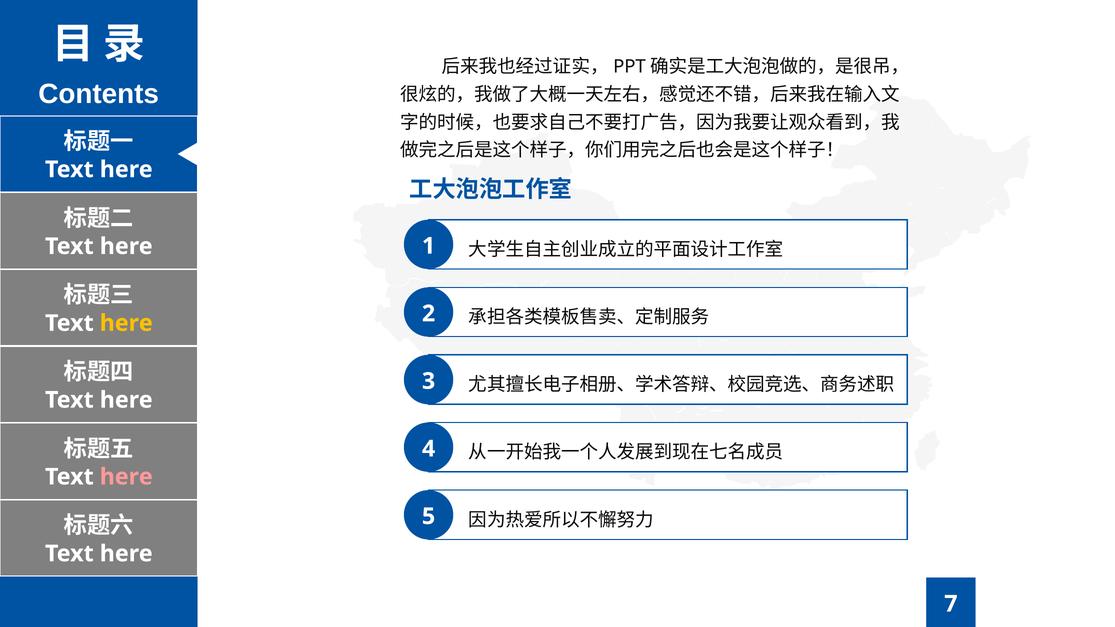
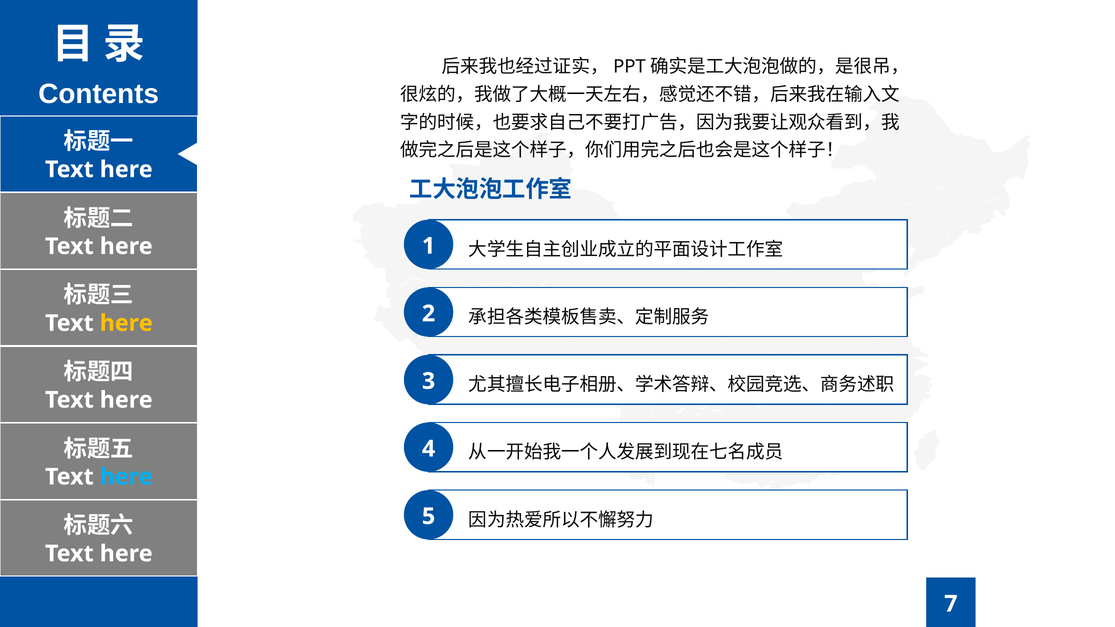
here at (126, 477) colour: pink -> light blue
